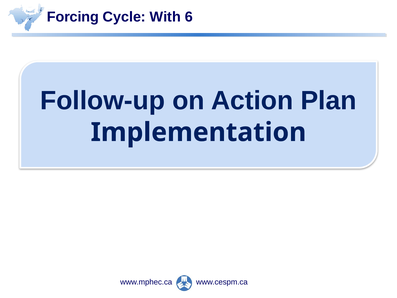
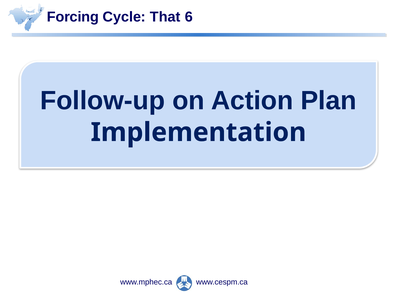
With: With -> That
